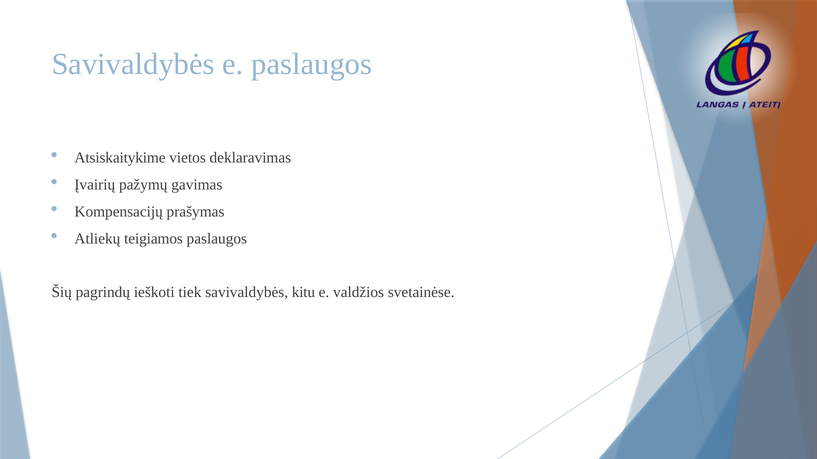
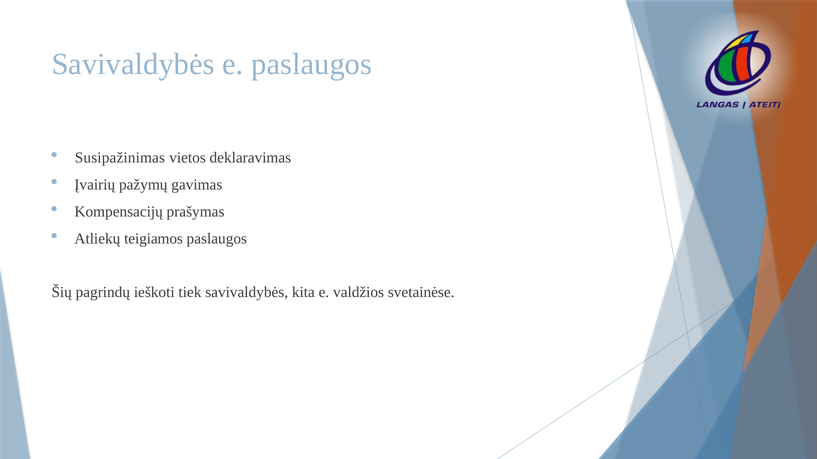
Atsiskaitykime: Atsiskaitykime -> Susipažinimas
kitu: kitu -> kita
